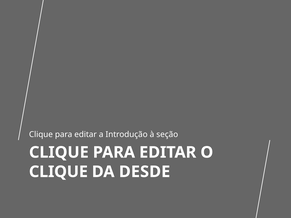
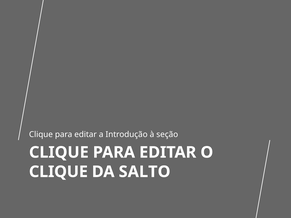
DESDE: DESDE -> SALTO
